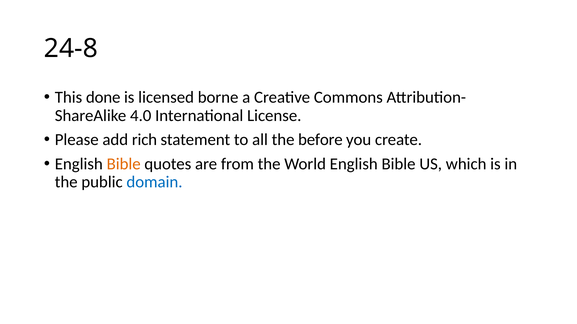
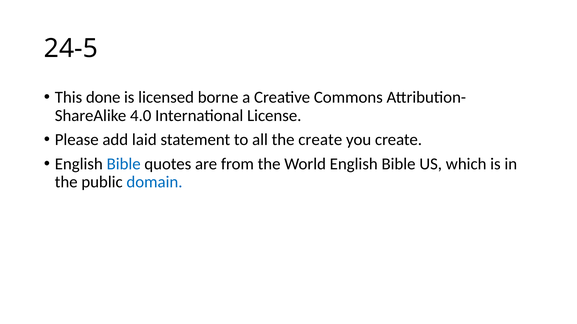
24-8: 24-8 -> 24-5
rich: rich -> laid
the before: before -> create
Bible at (124, 164) colour: orange -> blue
